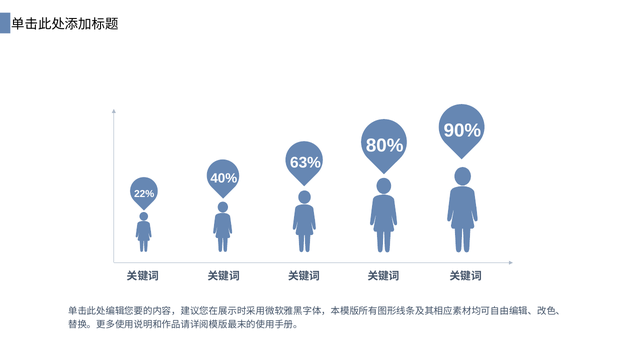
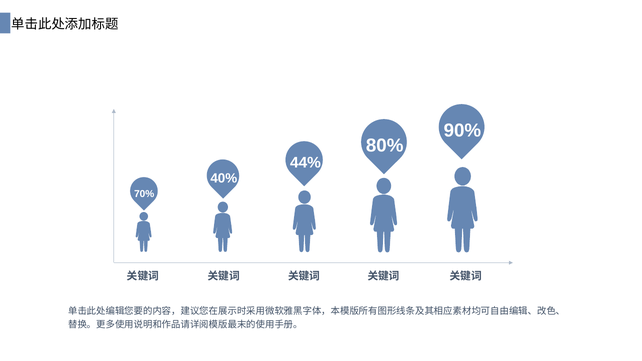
63%: 63% -> 44%
22%: 22% -> 70%
